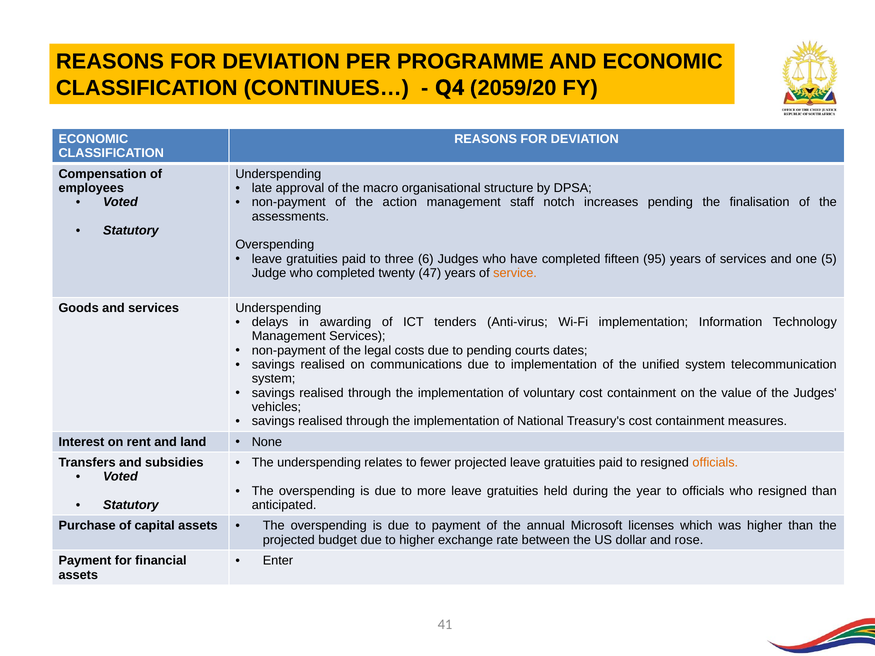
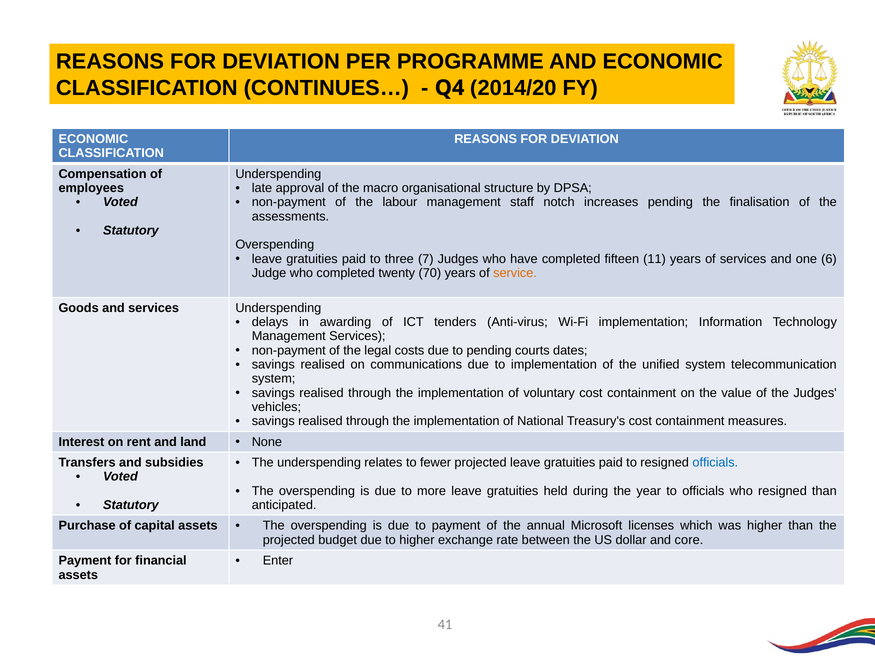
2059/20: 2059/20 -> 2014/20
action: action -> labour
6: 6 -> 7
95: 95 -> 11
5: 5 -> 6
47: 47 -> 70
officials at (715, 463) colour: orange -> blue
rose: rose -> core
